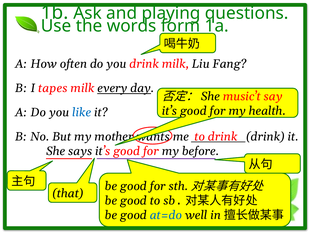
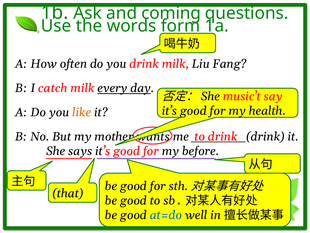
playing: playing -> coming
tapes: tapes -> catch
like colour: blue -> orange
